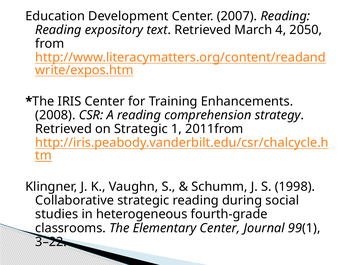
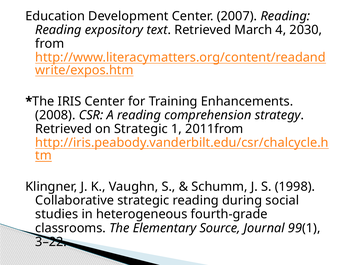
2050: 2050 -> 2030
Elementary Center: Center -> Source
